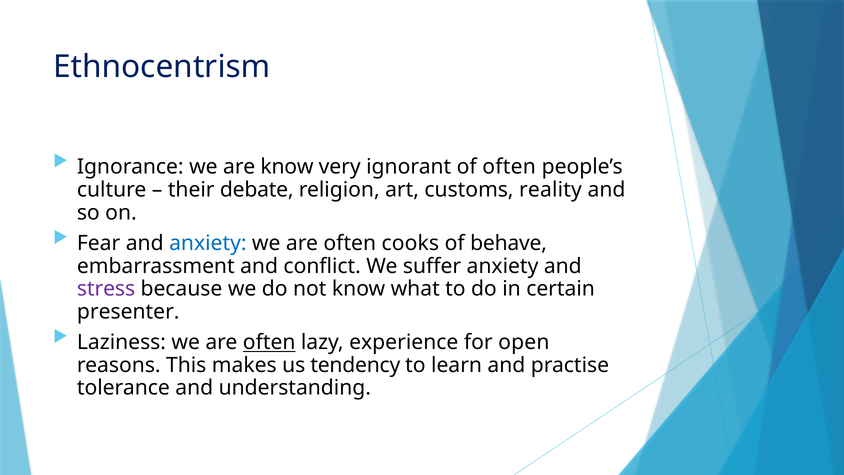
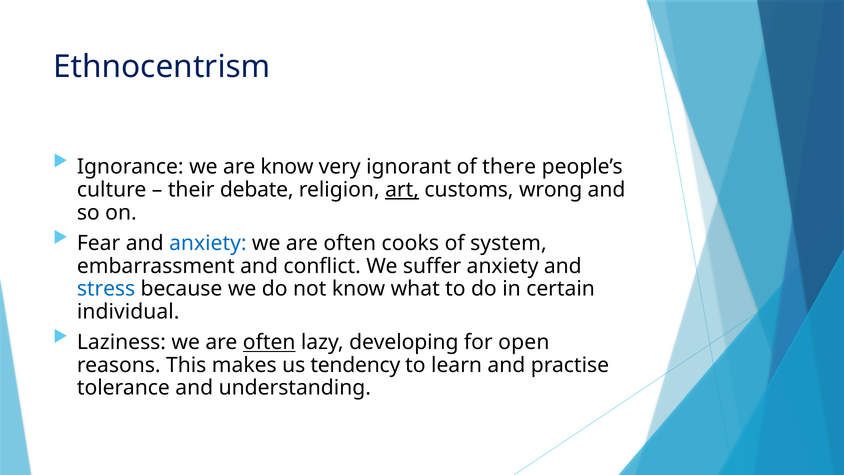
of often: often -> there
art underline: none -> present
reality: reality -> wrong
behave: behave -> system
stress colour: purple -> blue
presenter: presenter -> individual
experience: experience -> developing
